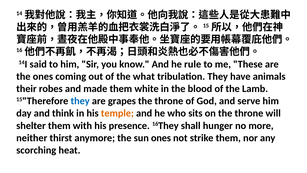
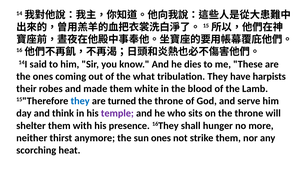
rule: rule -> dies
animals: animals -> harpists
grapes: grapes -> turned
temple colour: orange -> purple
